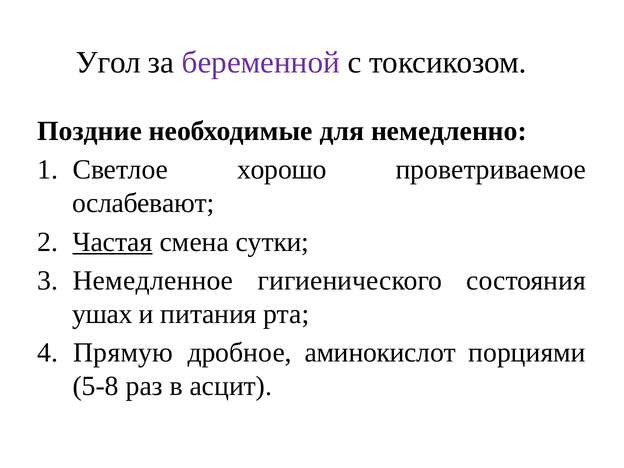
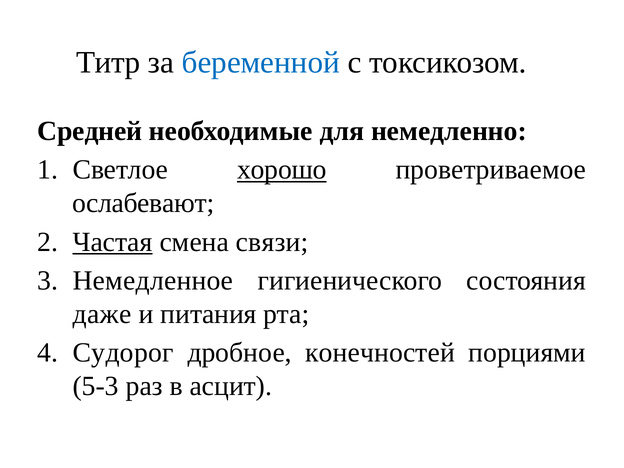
Угол: Угол -> Титр
беременной colour: purple -> blue
Поздние: Поздние -> Средней
хорошо underline: none -> present
сутки: сутки -> связи
ушах: ушах -> даже
Прямую: Прямую -> Судорог
аминокислот: аминокислот -> конечностей
5-8: 5-8 -> 5-3
